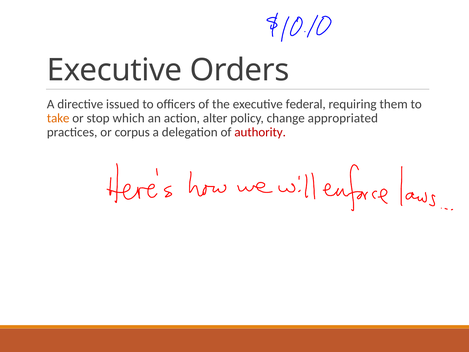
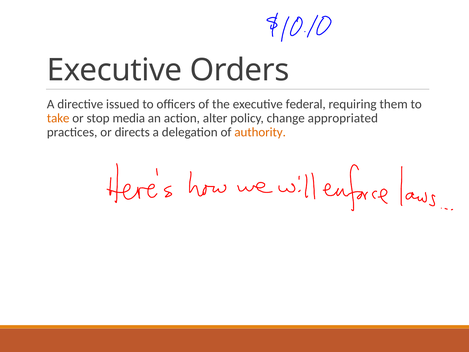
which: which -> media
corpus: corpus -> directs
authority colour: red -> orange
